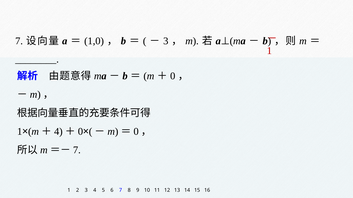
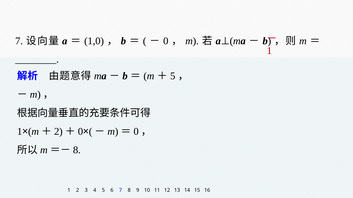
3 at (166, 41): 3 -> 0
0 at (173, 76): 0 -> 5
4 at (58, 132): 4 -> 2
7 at (77, 150): 7 -> 8
